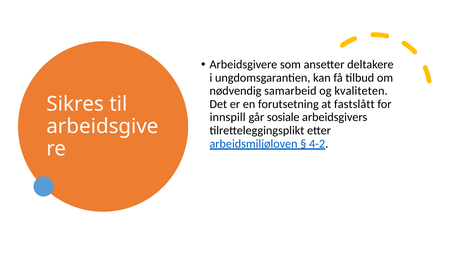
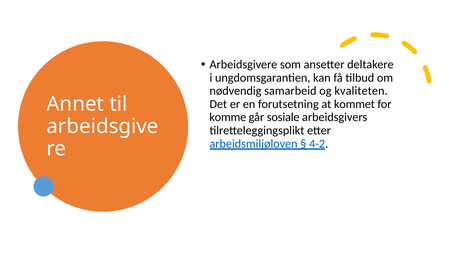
Sikres: Sikres -> Annet
fastslått: fastslått -> kommet
innspill: innspill -> komme
